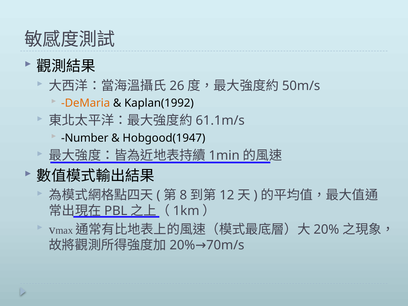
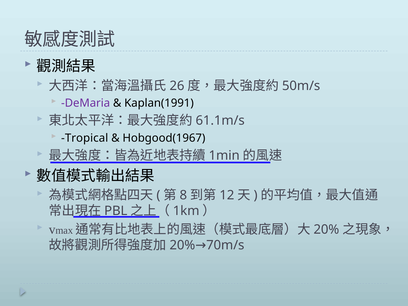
DeMaria colour: orange -> purple
Kaplan(1992: Kaplan(1992 -> Kaplan(1991
Number: Number -> Tropical
Hobgood(1947: Hobgood(1947 -> Hobgood(1967
